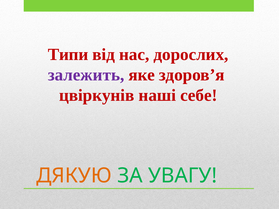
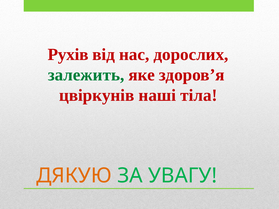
Типи: Типи -> Рухів
залежить colour: purple -> green
себе: себе -> тіла
